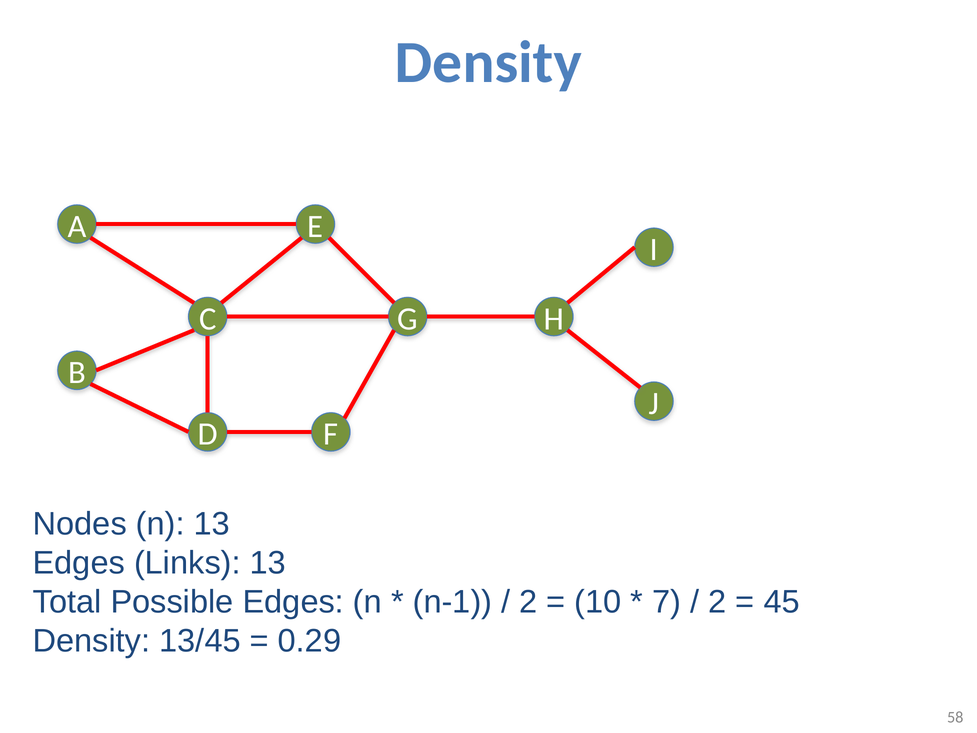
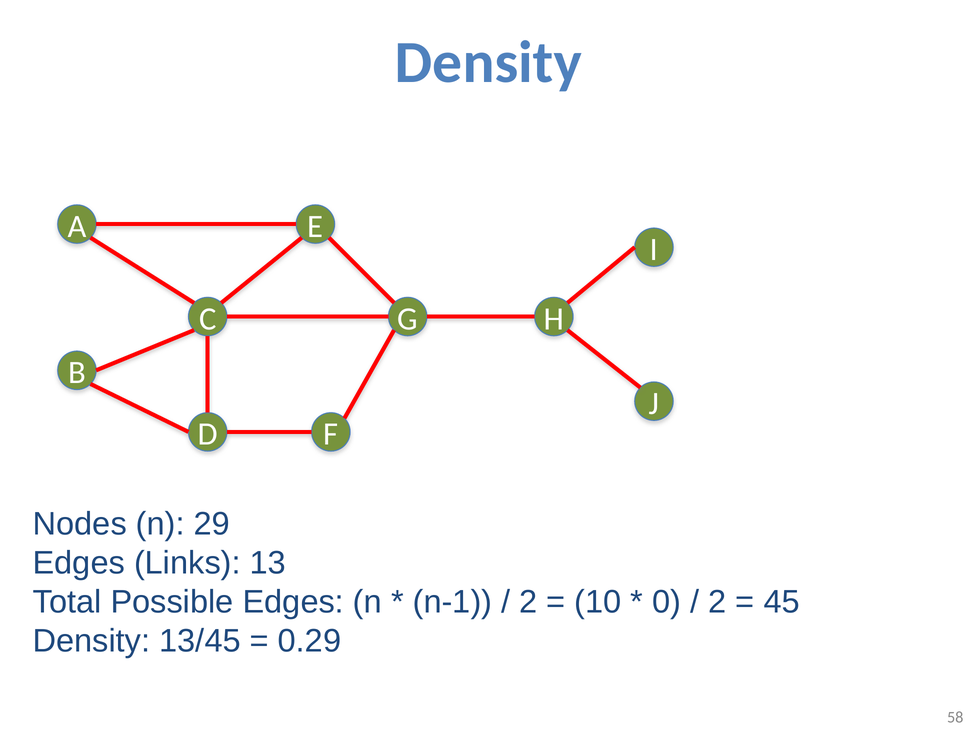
n 13: 13 -> 29
7: 7 -> 0
